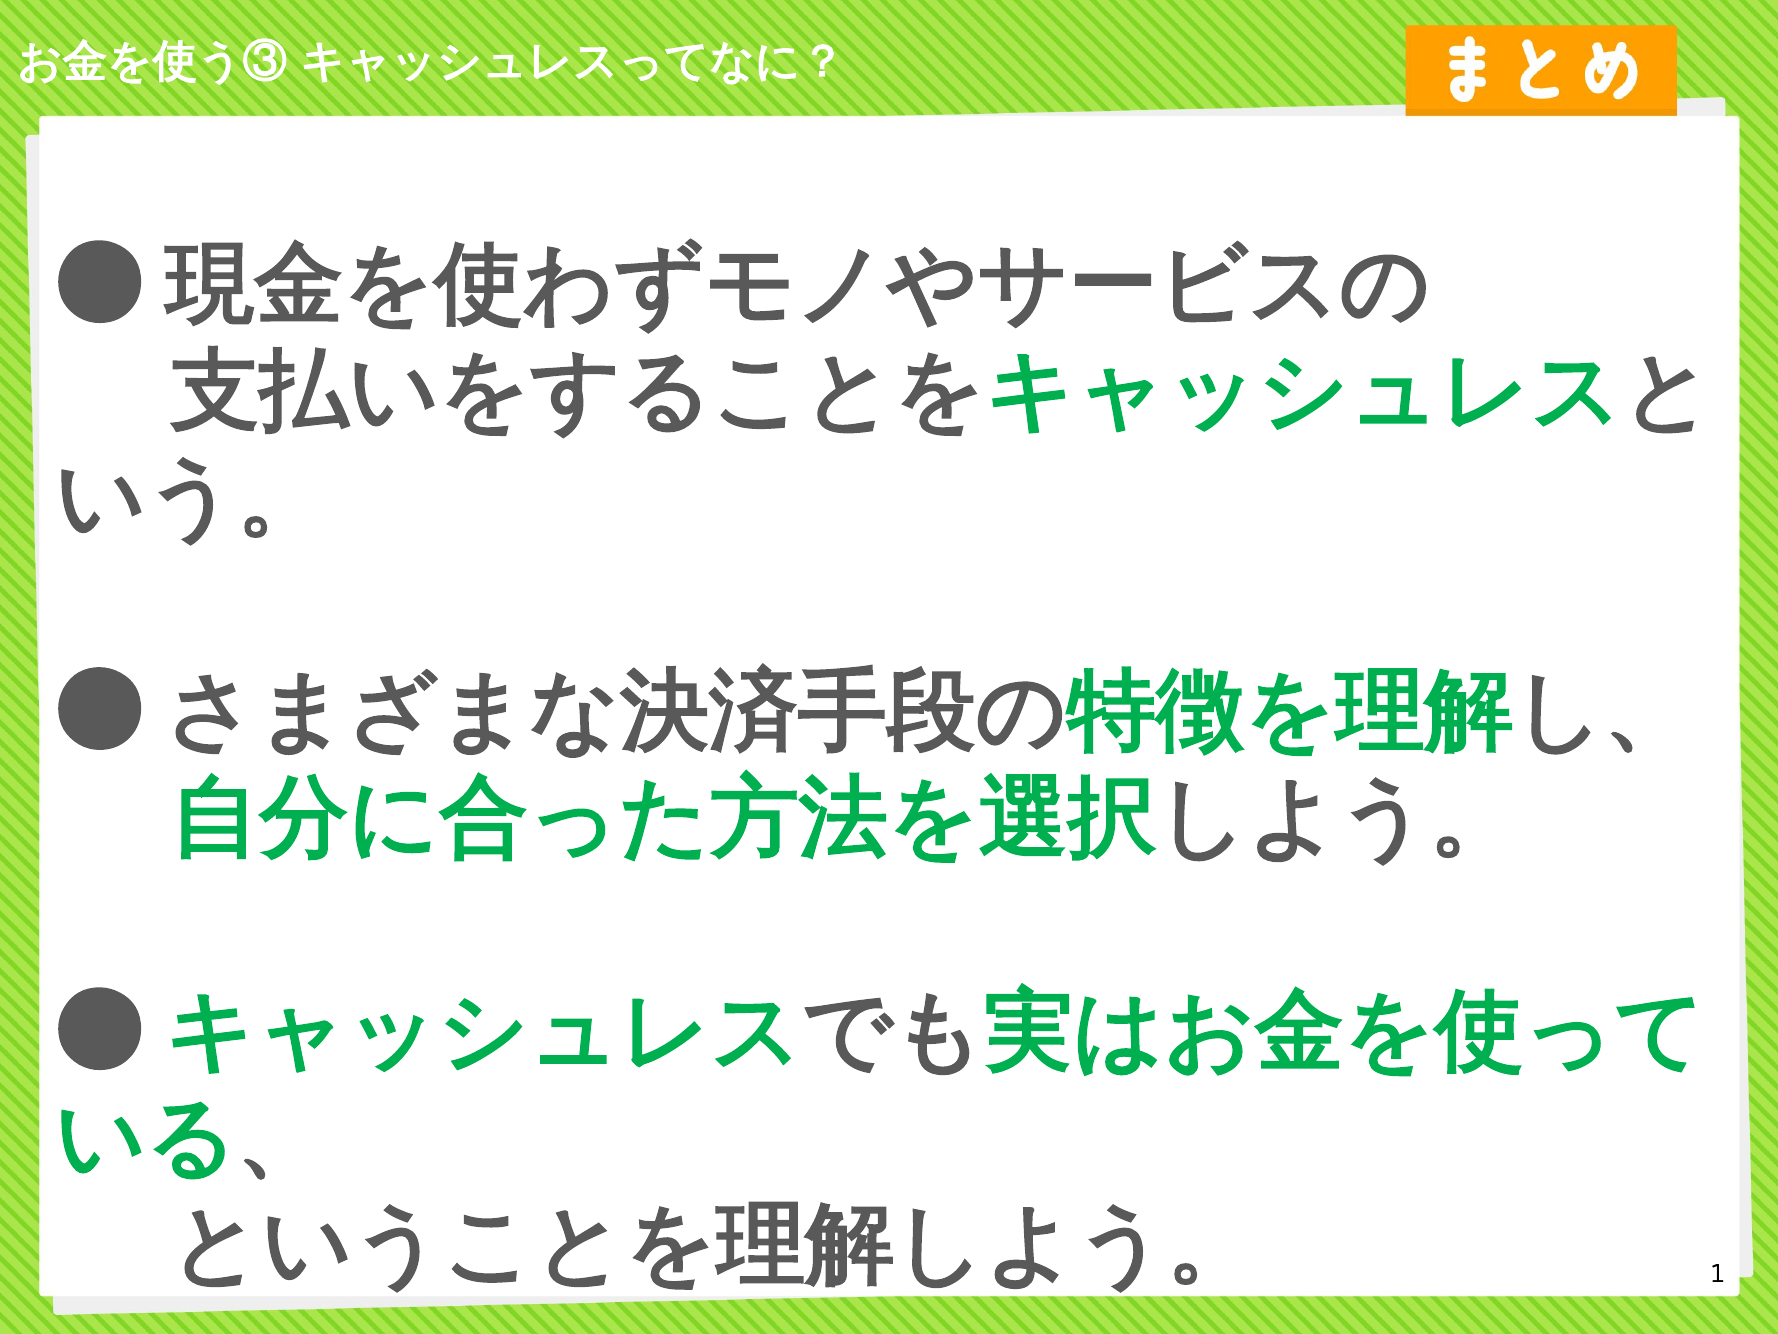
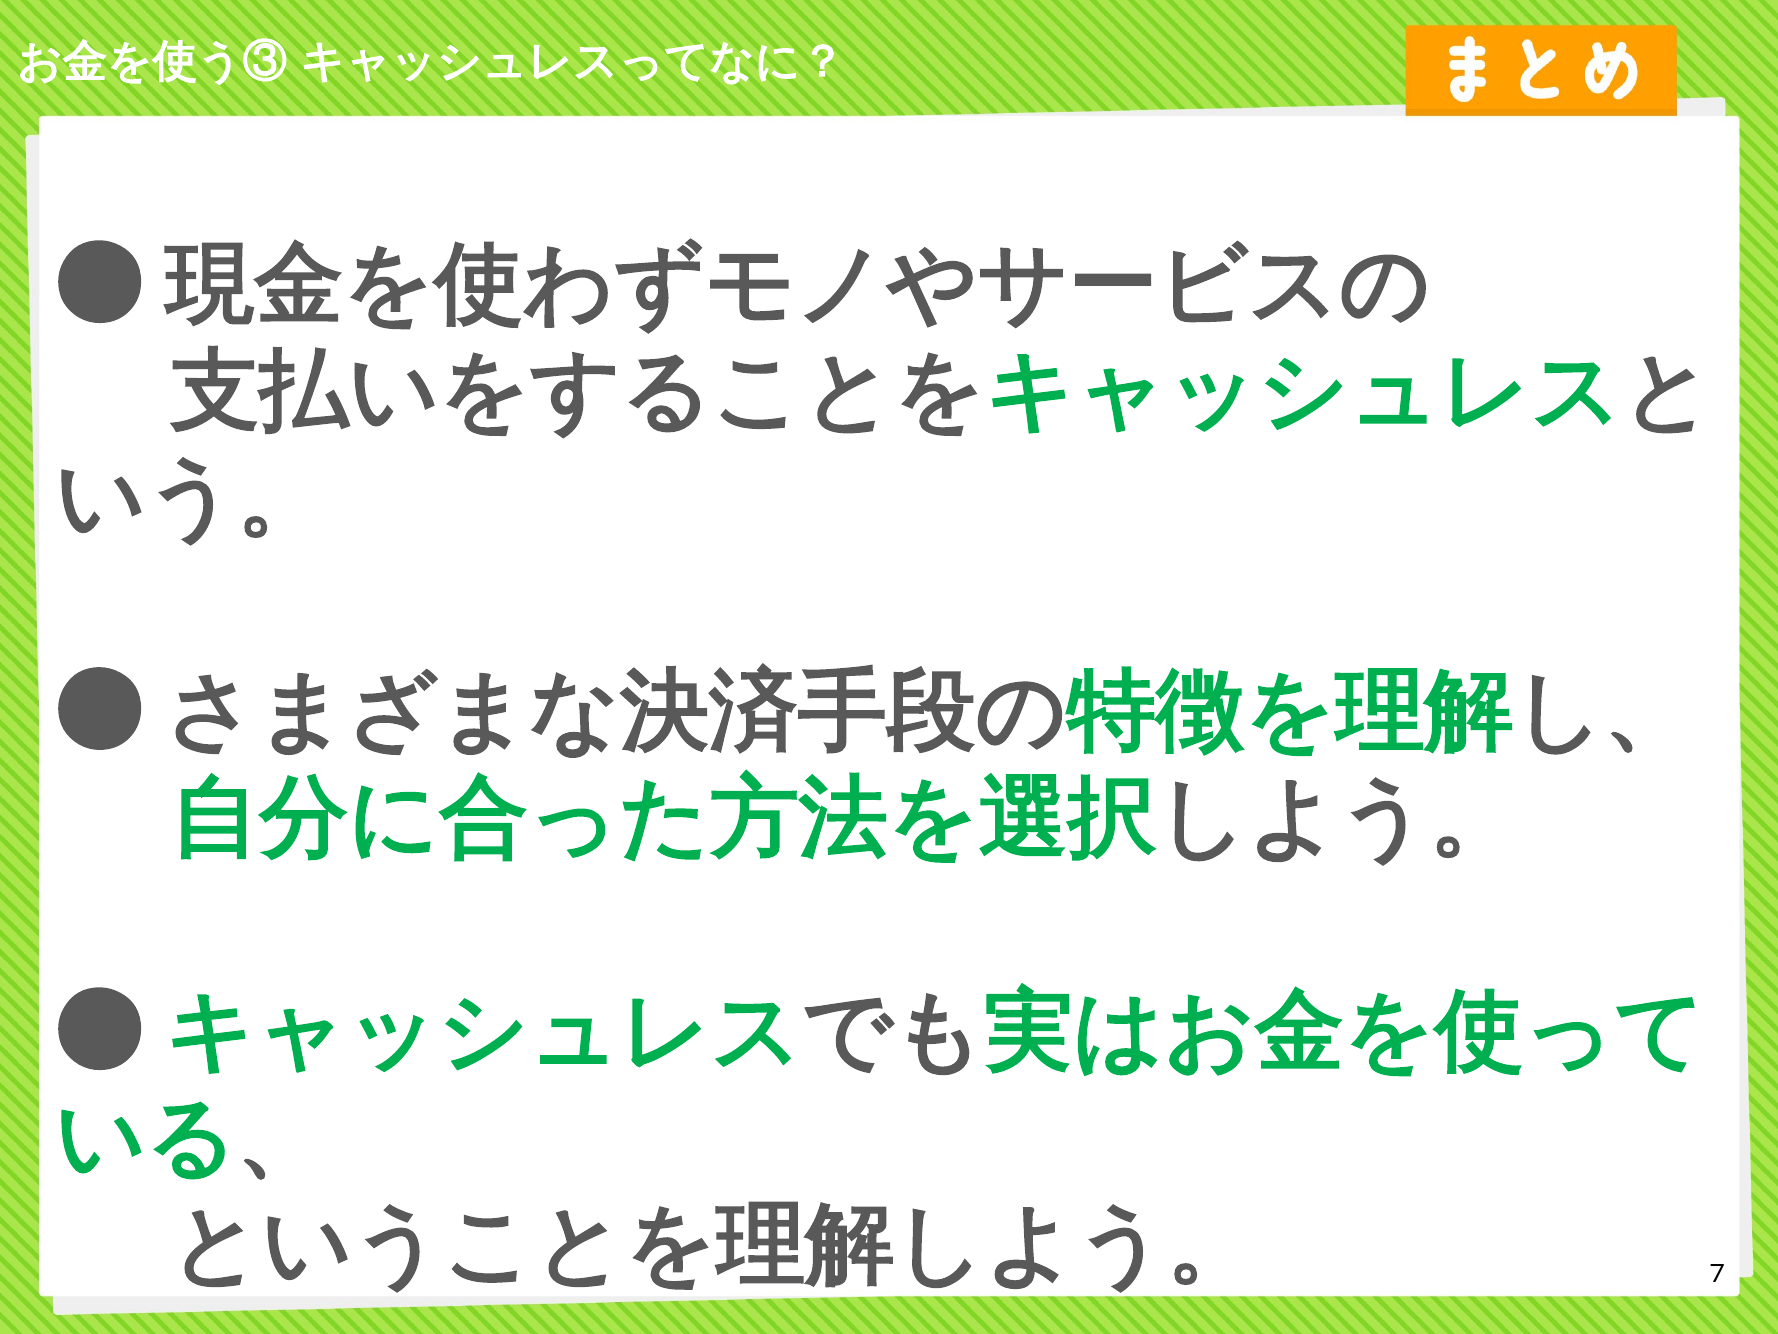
1: 1 -> 7
